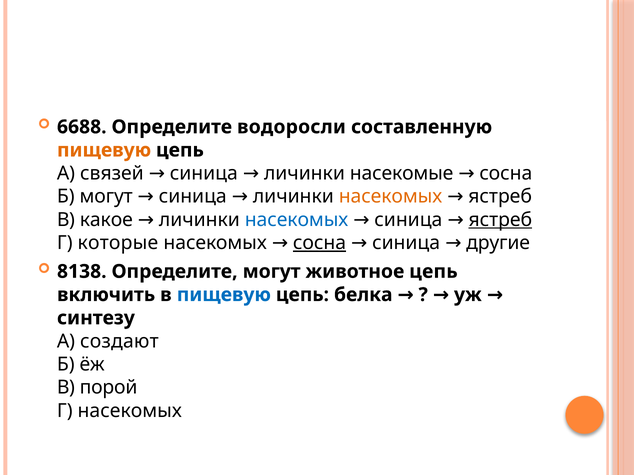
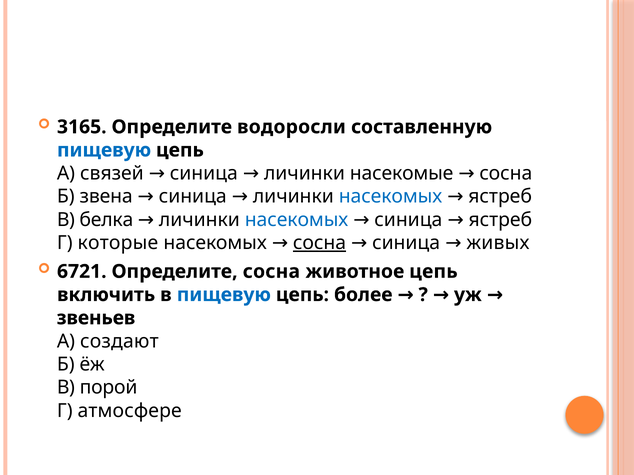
6688: 6688 -> 3165
пищевую at (104, 150) colour: orange -> blue
Б могут: могут -> звена
насекомых at (390, 197) colour: orange -> blue
какое: какое -> белка
ястреб at (500, 220) underline: present -> none
другие: другие -> живых
8138: 8138 -> 6721
Определите могут: могут -> сосна
белка: белка -> более
синтезу: синтезу -> звеньев
Г насекомых: насекомых -> атмосфере
